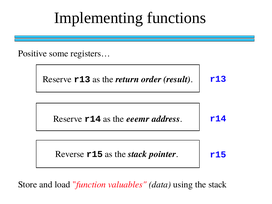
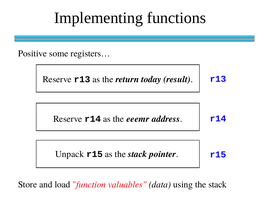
order: order -> today
Reverse: Reverse -> Unpack
